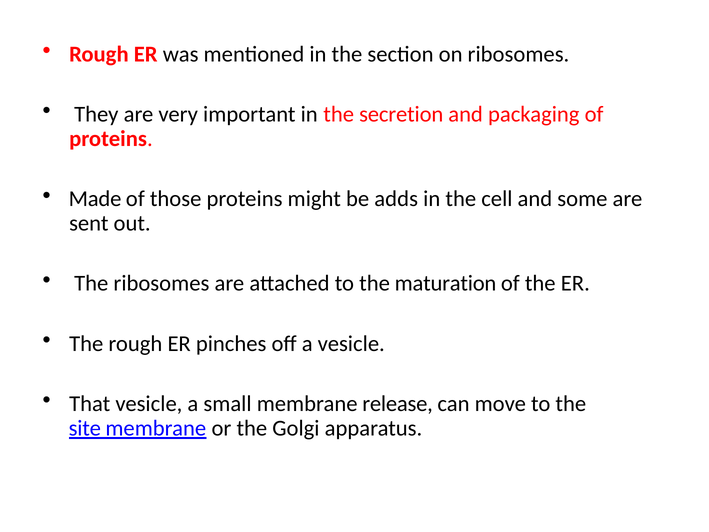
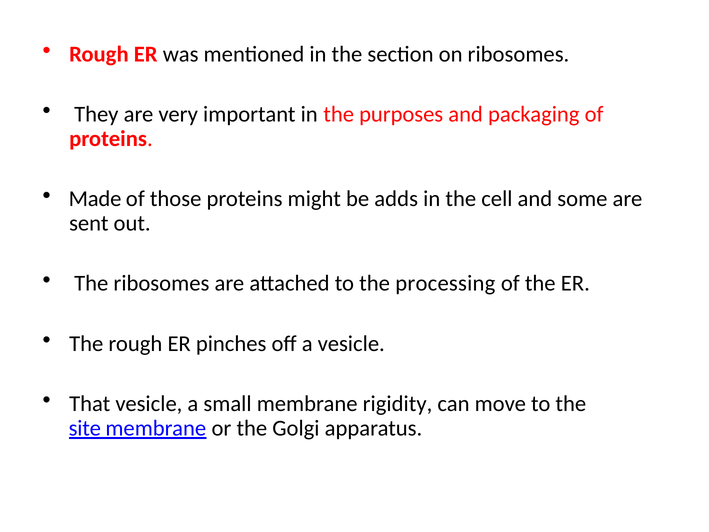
secretion: secretion -> purposes
maturation: maturation -> processing
release: release -> rigidity
